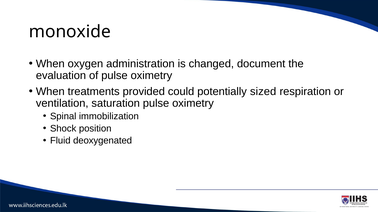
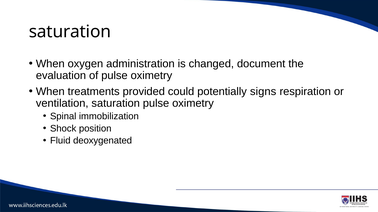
monoxide at (70, 32): monoxide -> saturation
sized: sized -> signs
